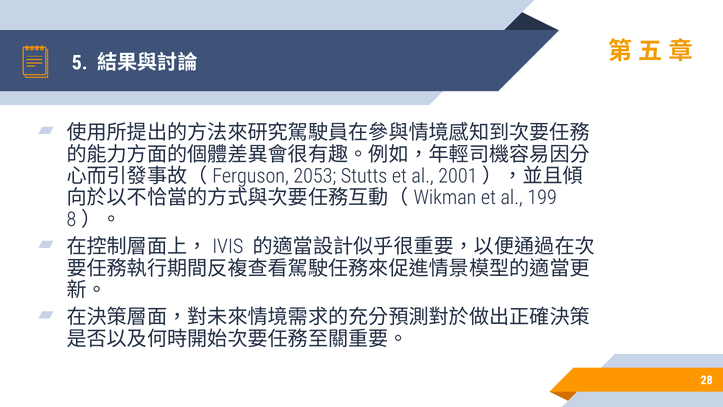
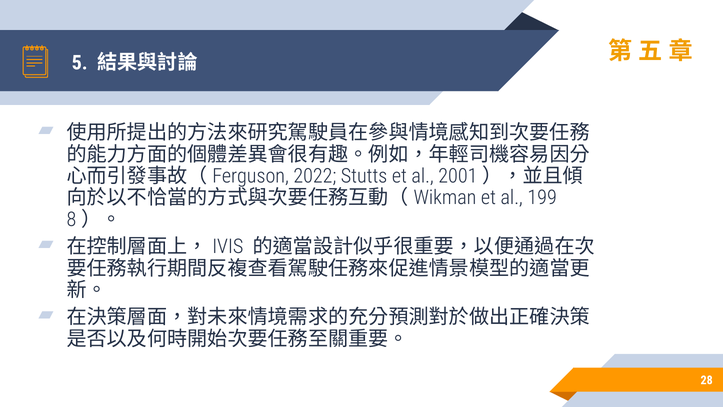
2053: 2053 -> 2022
